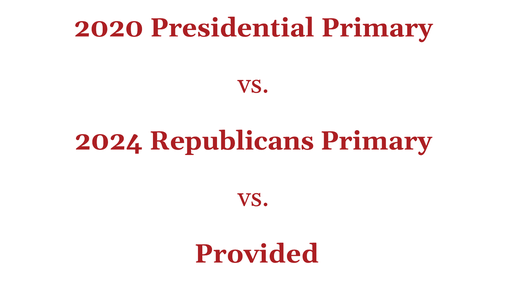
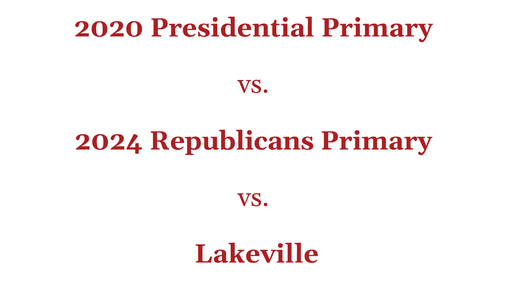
Provided: Provided -> Lakeville
